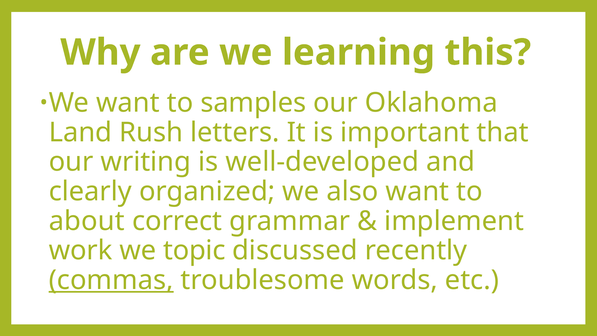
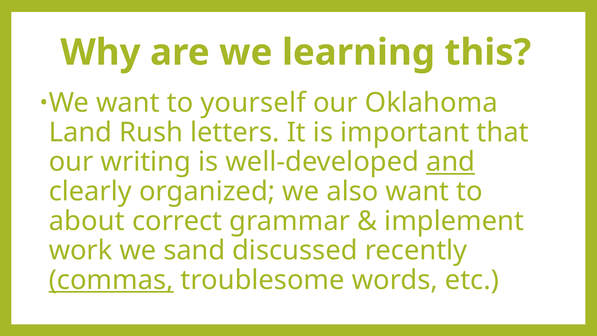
samples: samples -> yourself
and underline: none -> present
topic: topic -> sand
